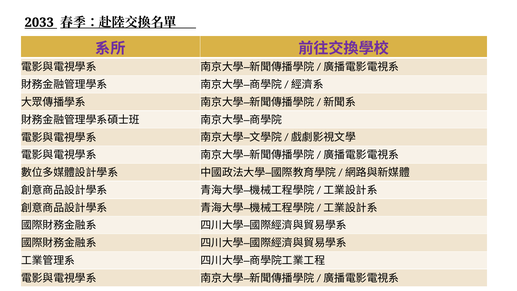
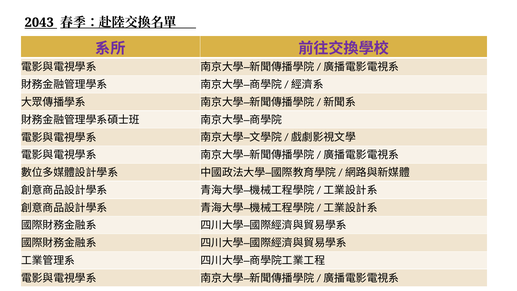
2033: 2033 -> 2043
